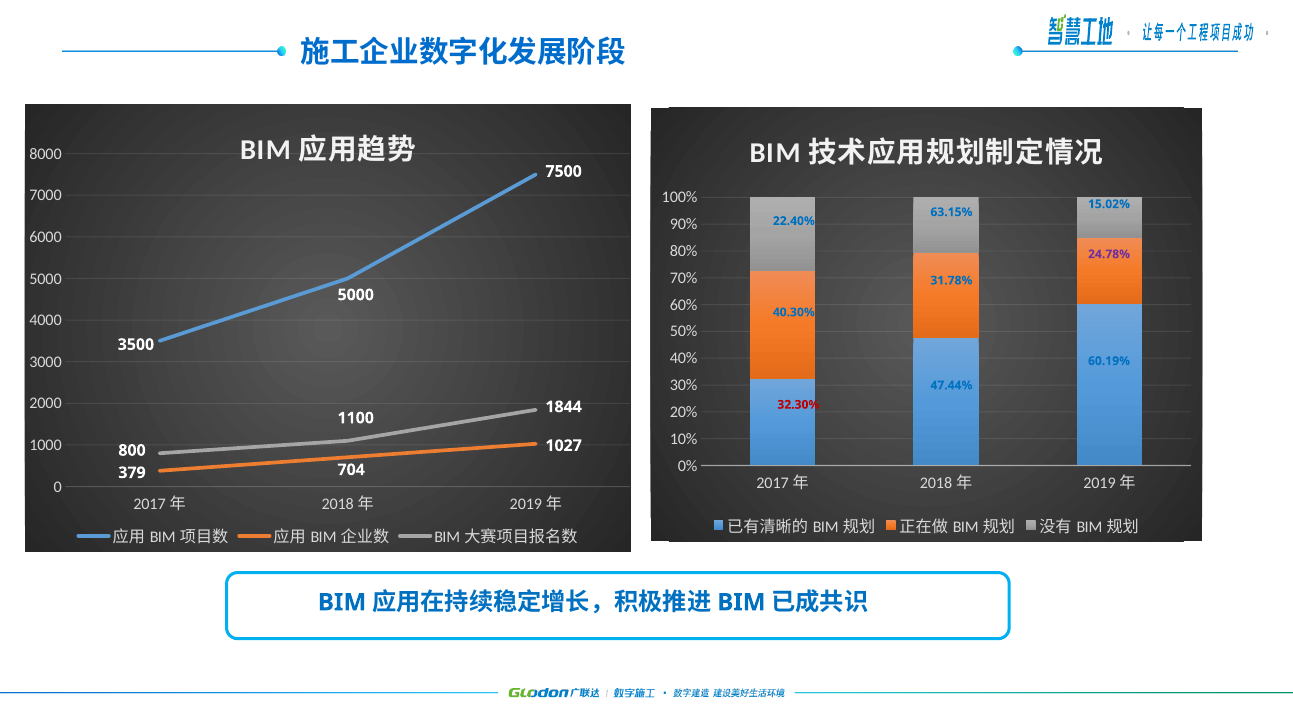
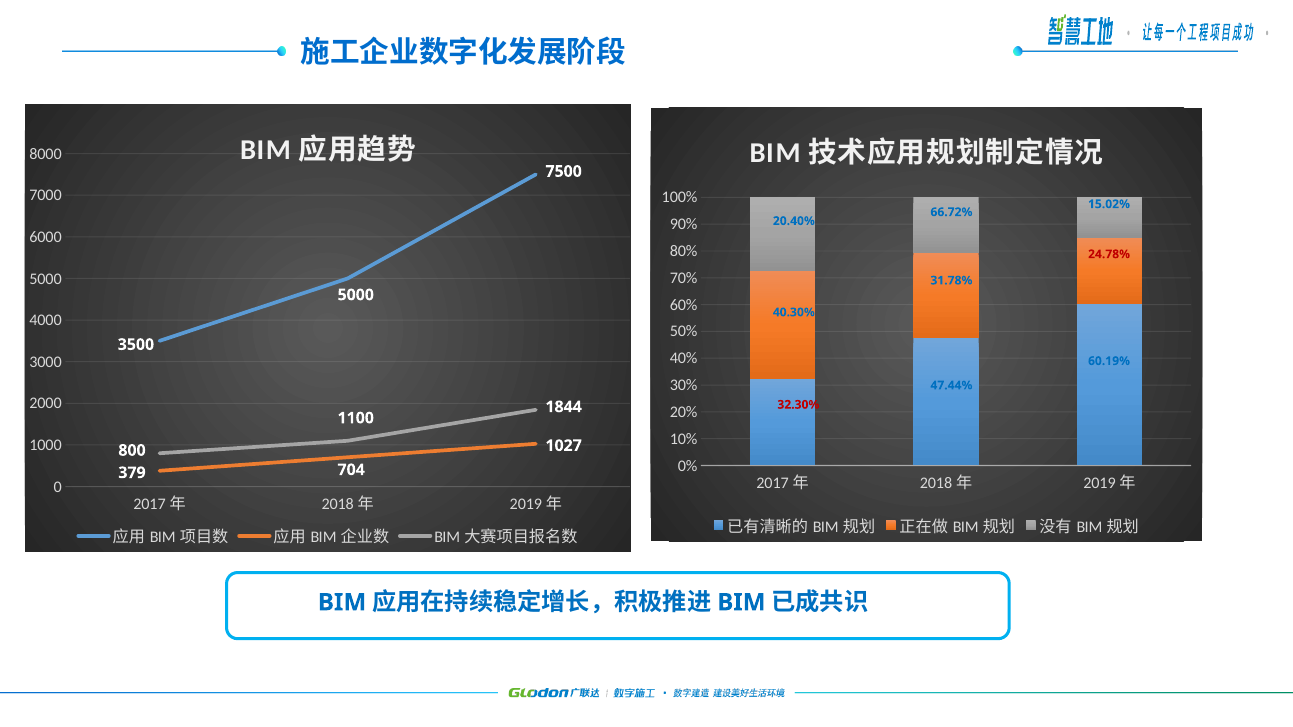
63.15%: 63.15% -> 66.72%
22.40%: 22.40% -> 20.40%
24.78% colour: purple -> red
